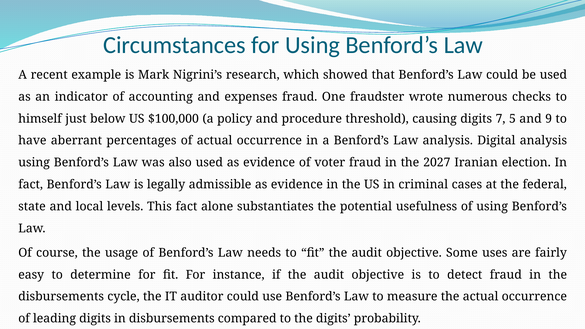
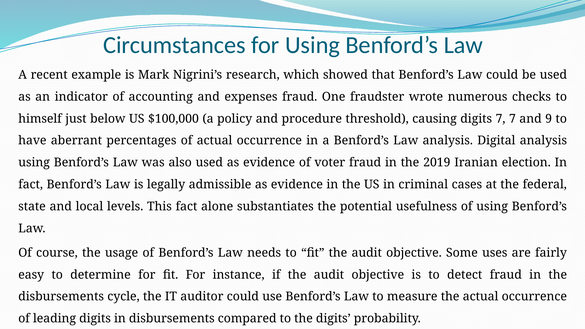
7 5: 5 -> 7
2027: 2027 -> 2019
